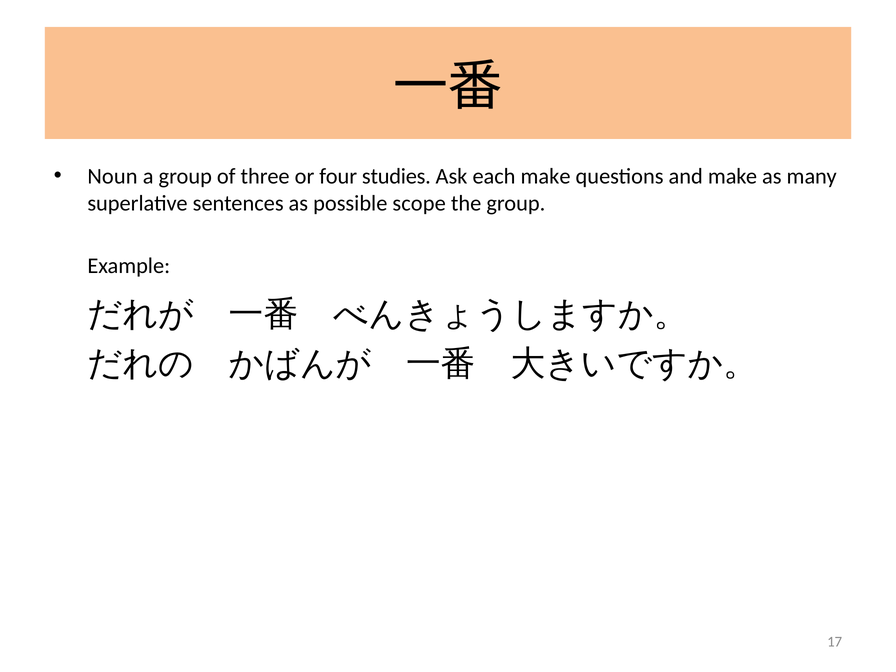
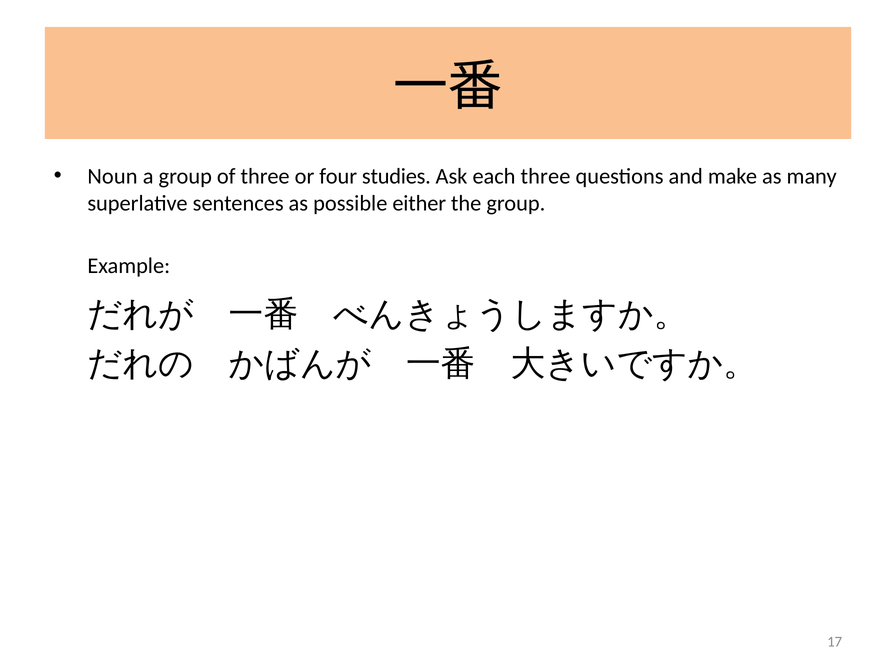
each make: make -> three
scope: scope -> either
